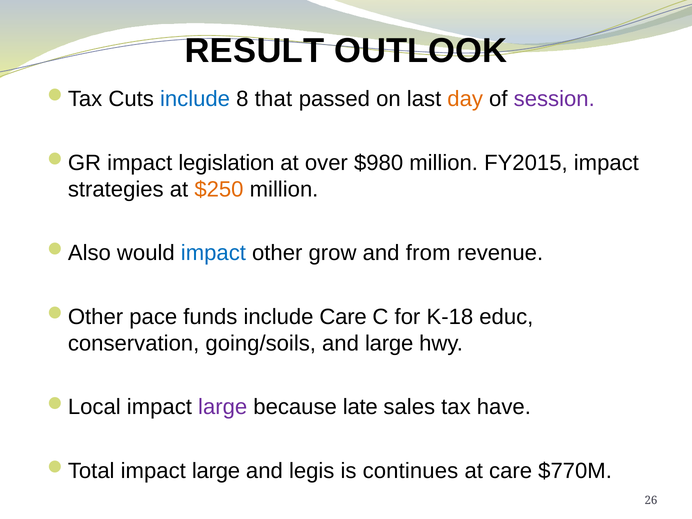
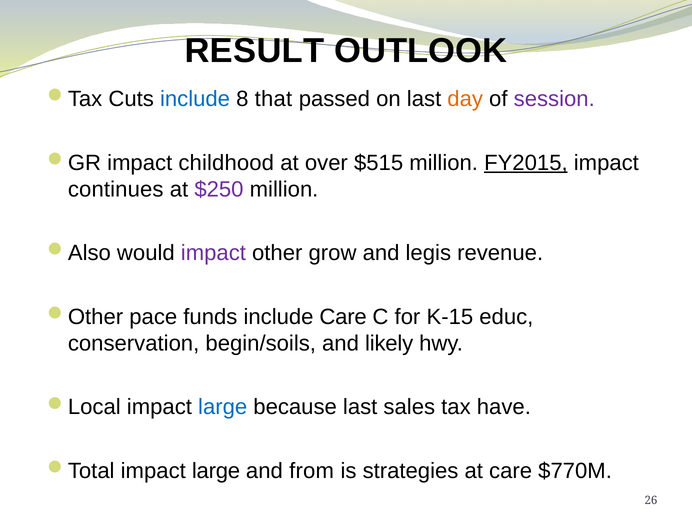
legislation: legislation -> childhood
$980: $980 -> $515
FY2015 underline: none -> present
strategies: strategies -> continues
$250 colour: orange -> purple
impact at (213, 253) colour: blue -> purple
from: from -> legis
K-18: K-18 -> K-15
going/soils: going/soils -> begin/soils
and large: large -> likely
large at (223, 407) colour: purple -> blue
because late: late -> last
legis: legis -> from
continues: continues -> strategies
